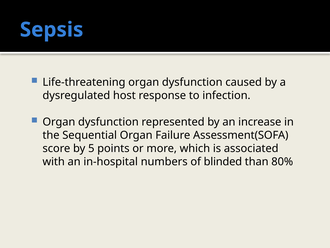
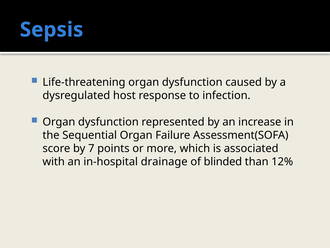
5: 5 -> 7
numbers: numbers -> drainage
80%: 80% -> 12%
